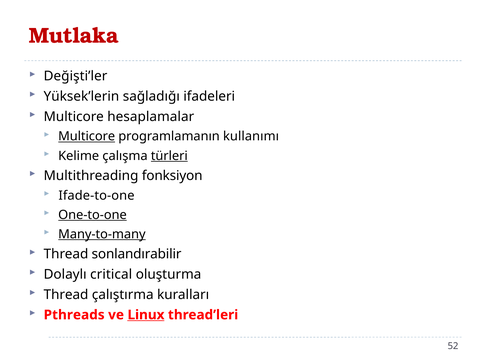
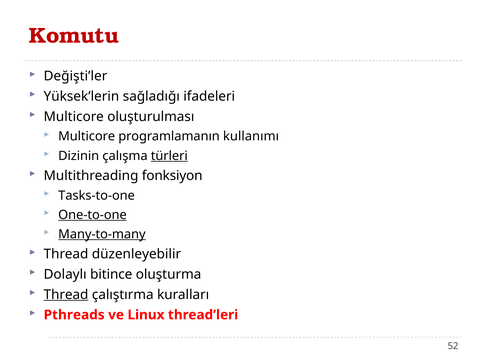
Mutlaka: Mutlaka -> Komutu
hesaplamalar: hesaplamalar -> oluşturulması
Multicore at (87, 137) underline: present -> none
Kelime: Kelime -> Dizinin
Ifade-to-one: Ifade-to-one -> Tasks-to-one
sonlandırabilir: sonlandırabilir -> düzenleyebilir
critical: critical -> bitince
Thread at (66, 295) underline: none -> present
Linux underline: present -> none
